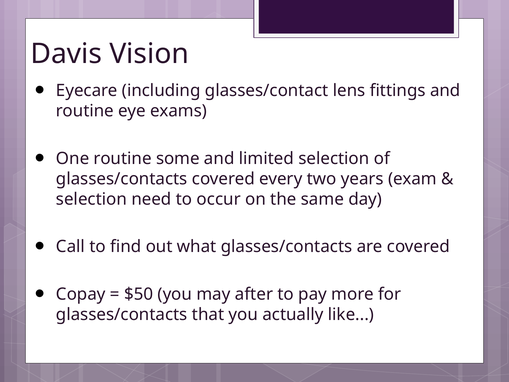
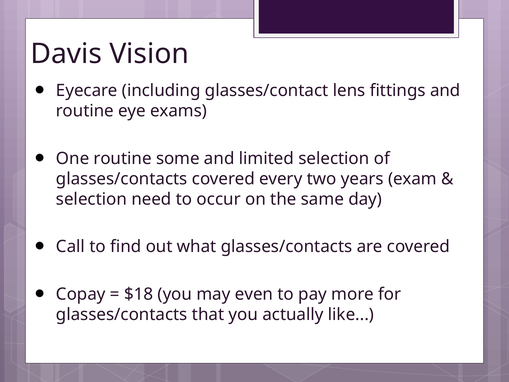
$50: $50 -> $18
after: after -> even
